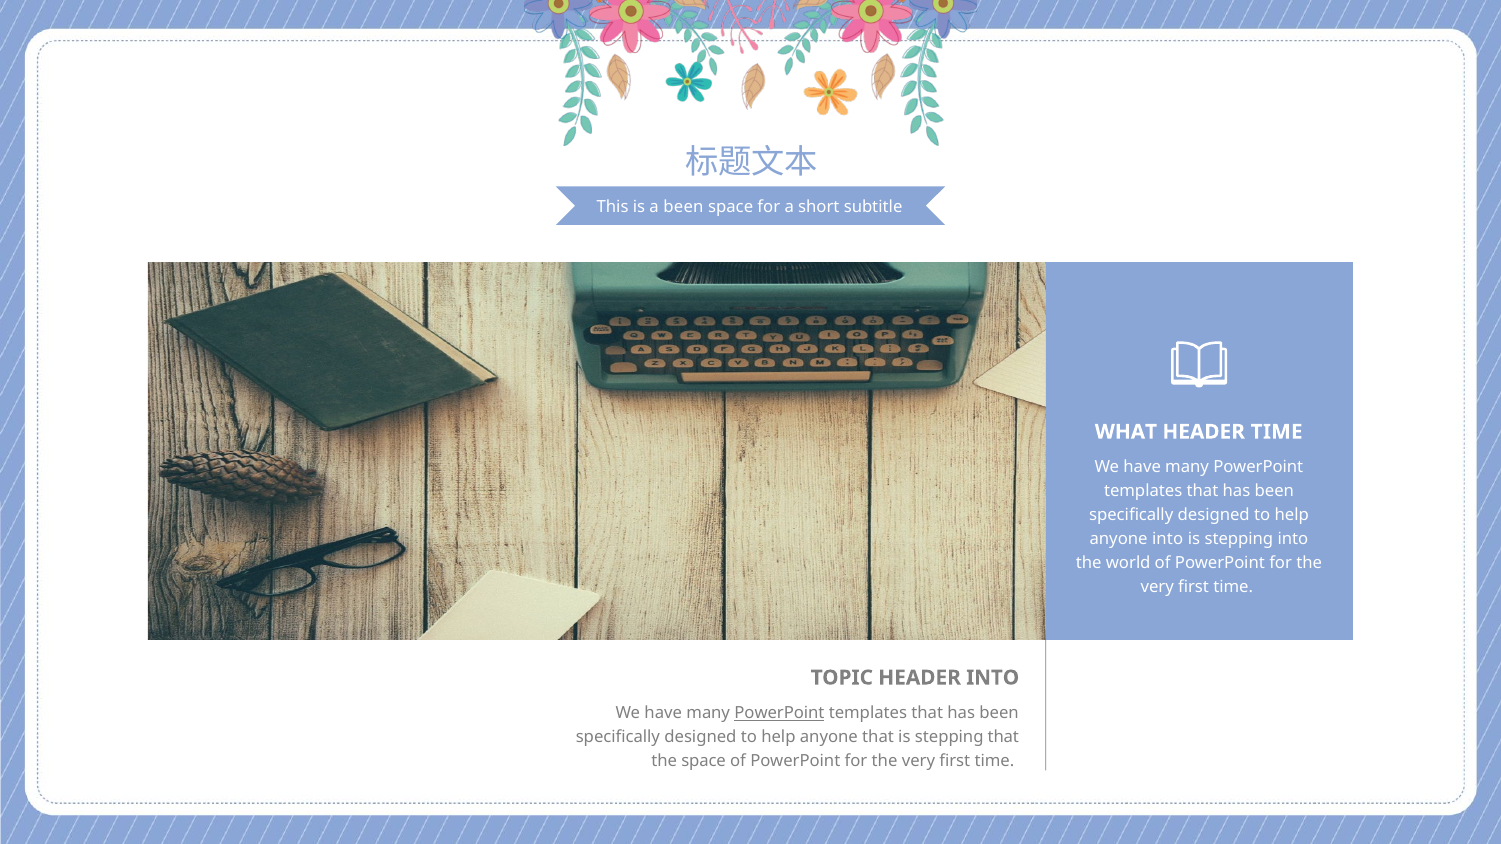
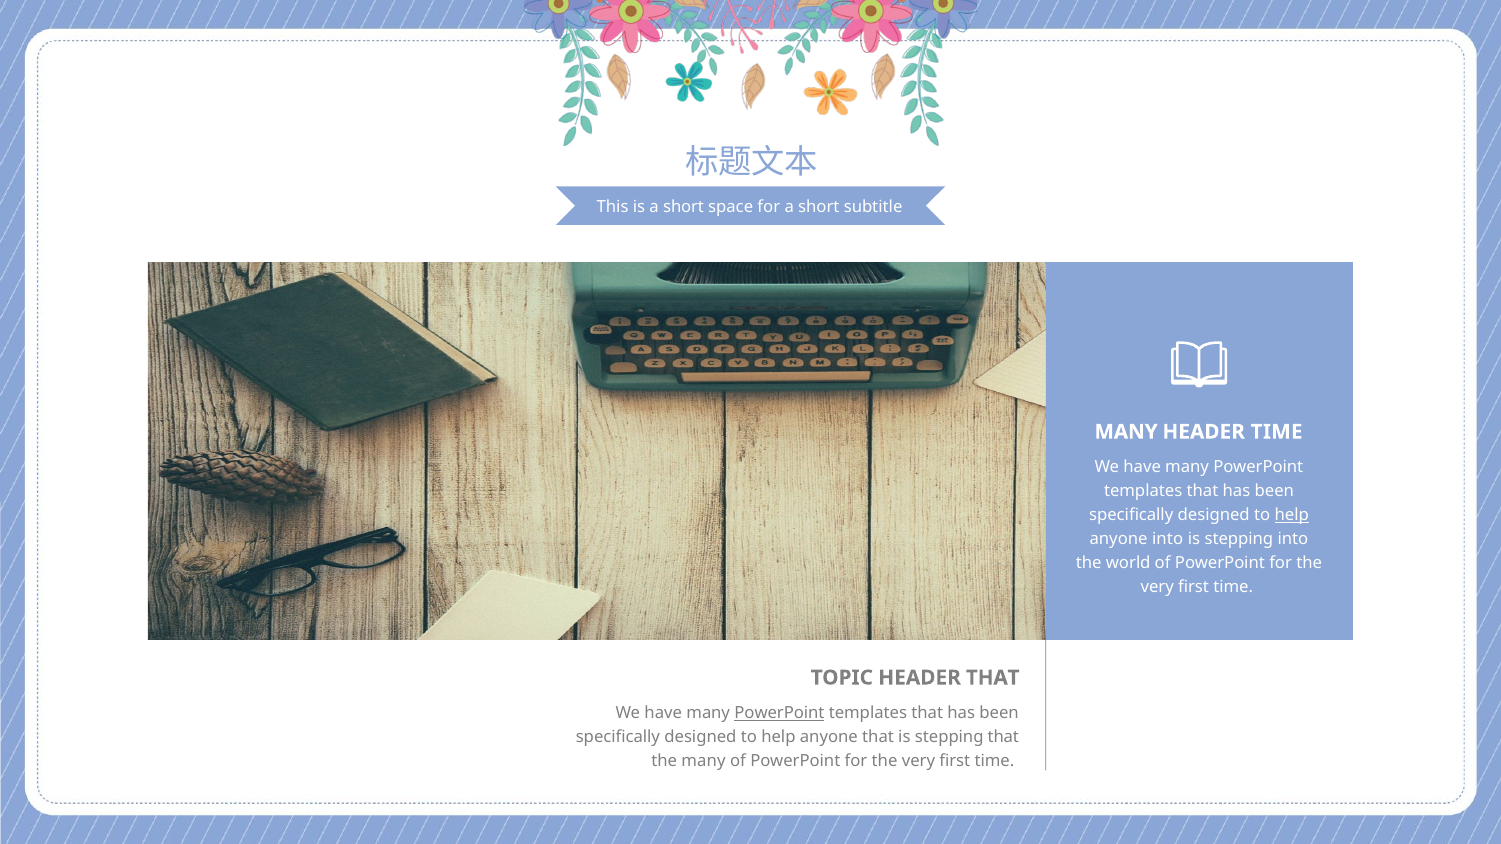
is a been: been -> short
WHAT at (1126, 432): WHAT -> MANY
help at (1292, 515) underline: none -> present
HEADER INTO: INTO -> THAT
the space: space -> many
